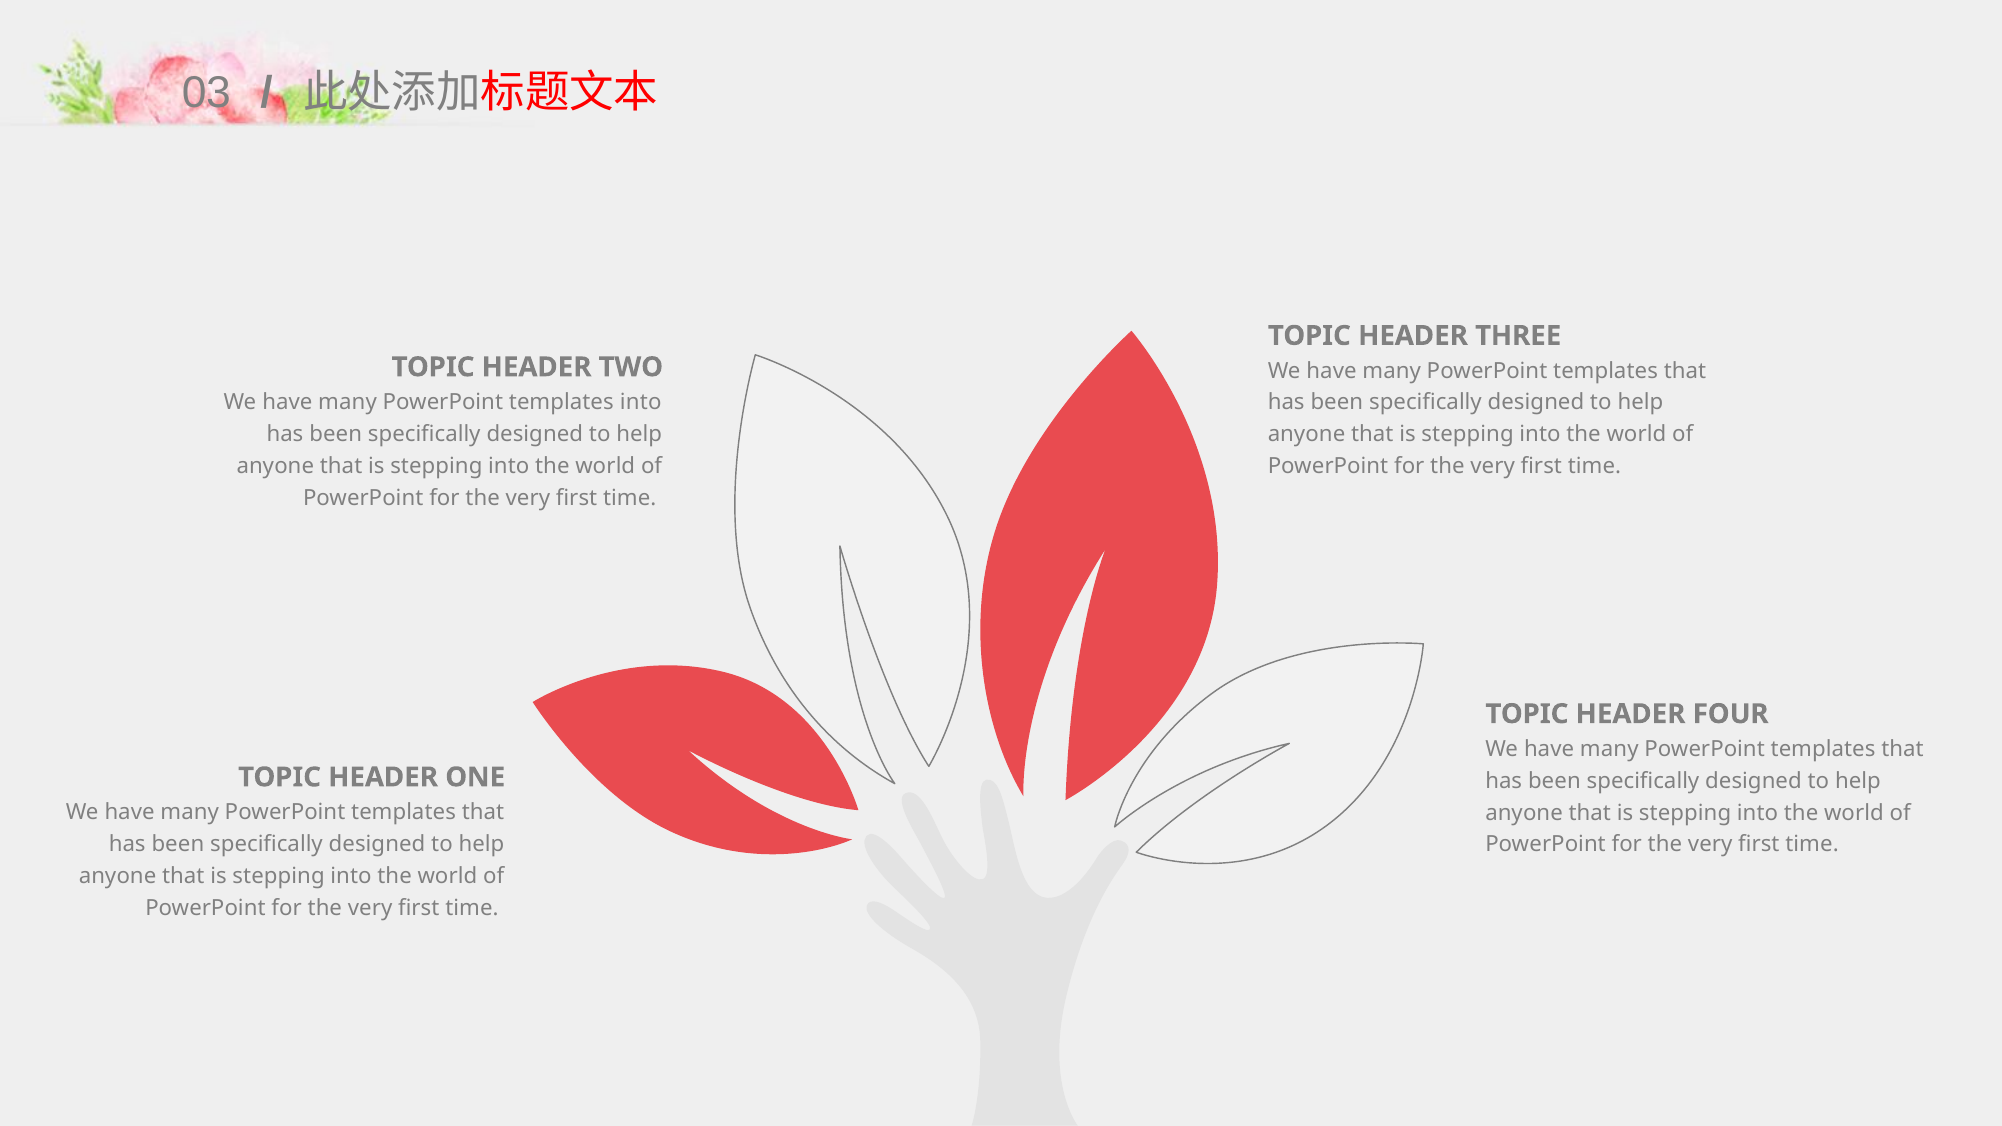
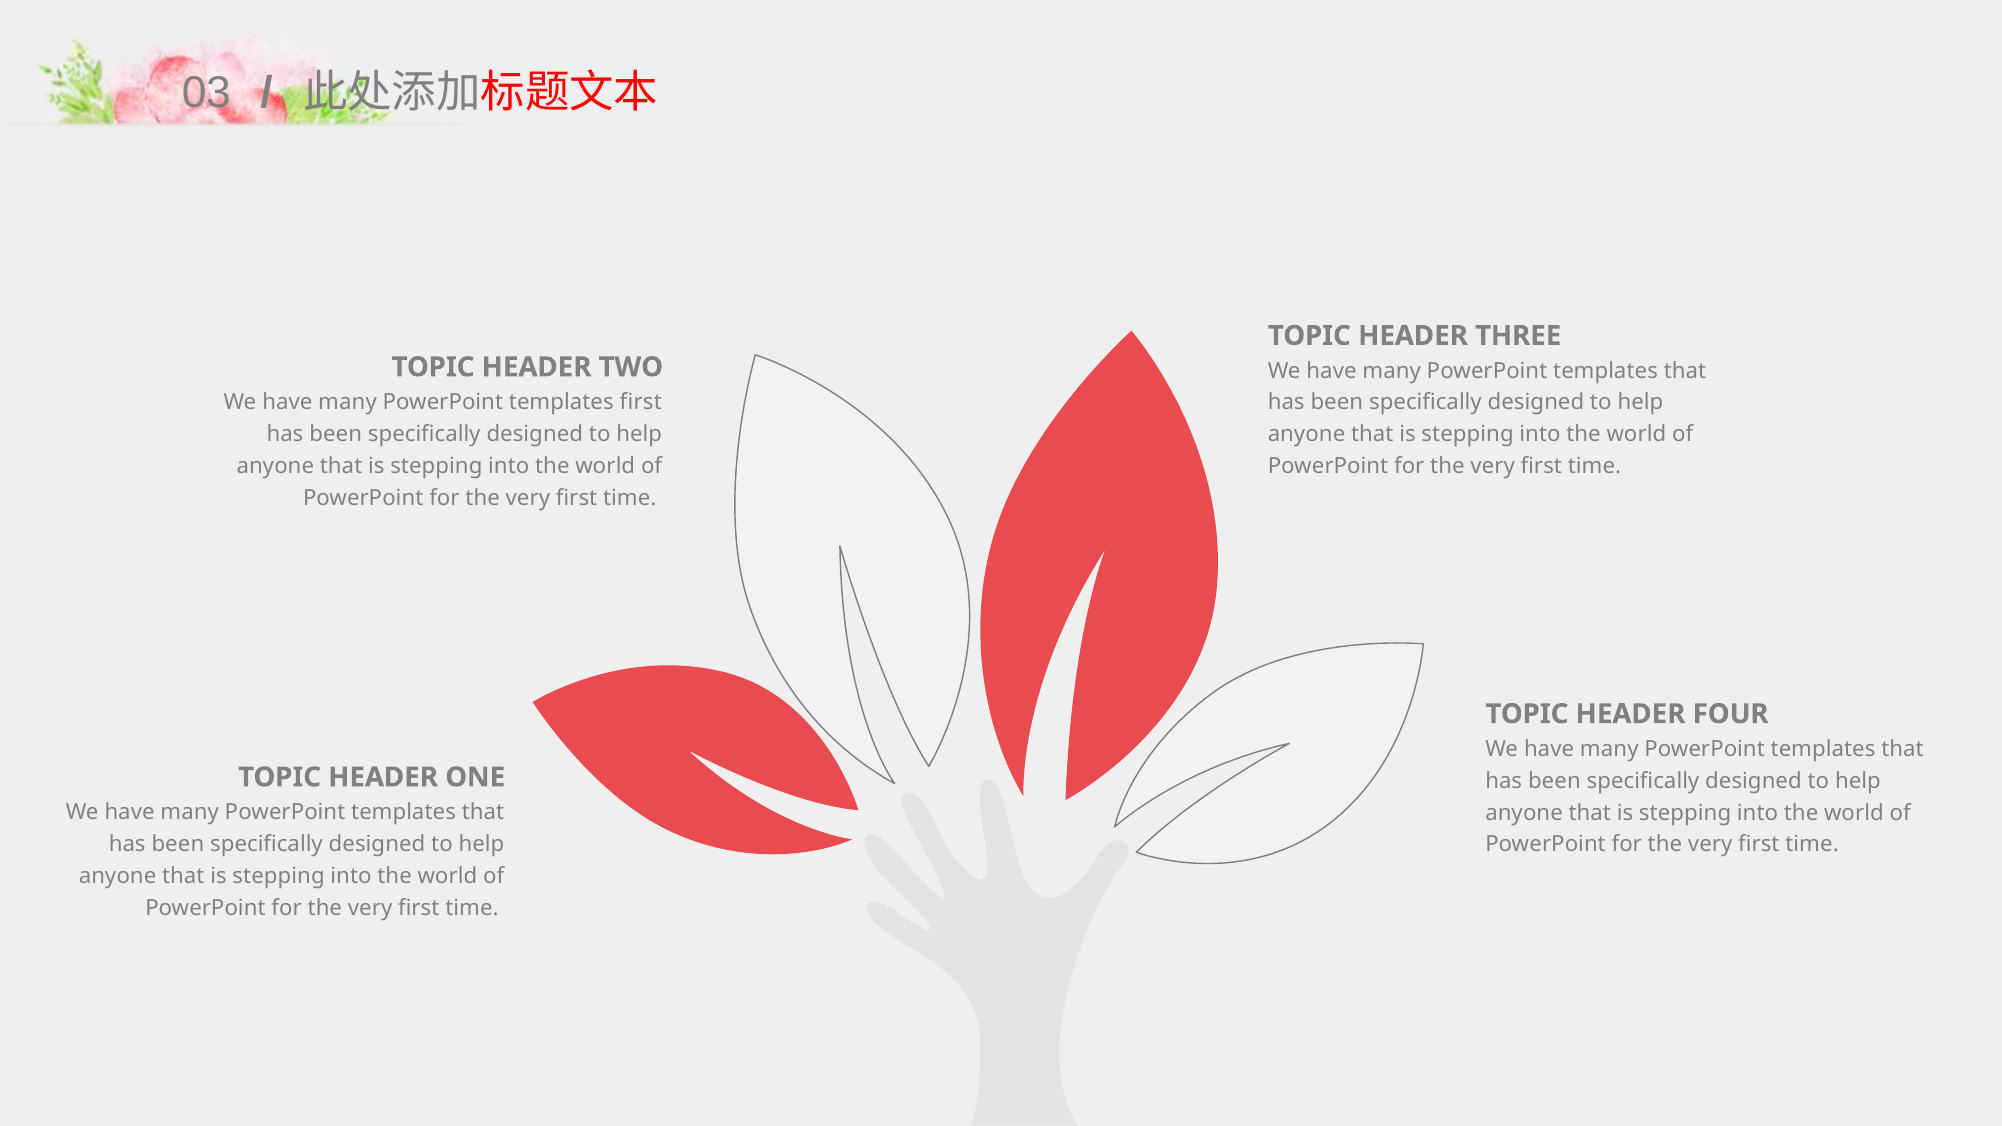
templates into: into -> first
